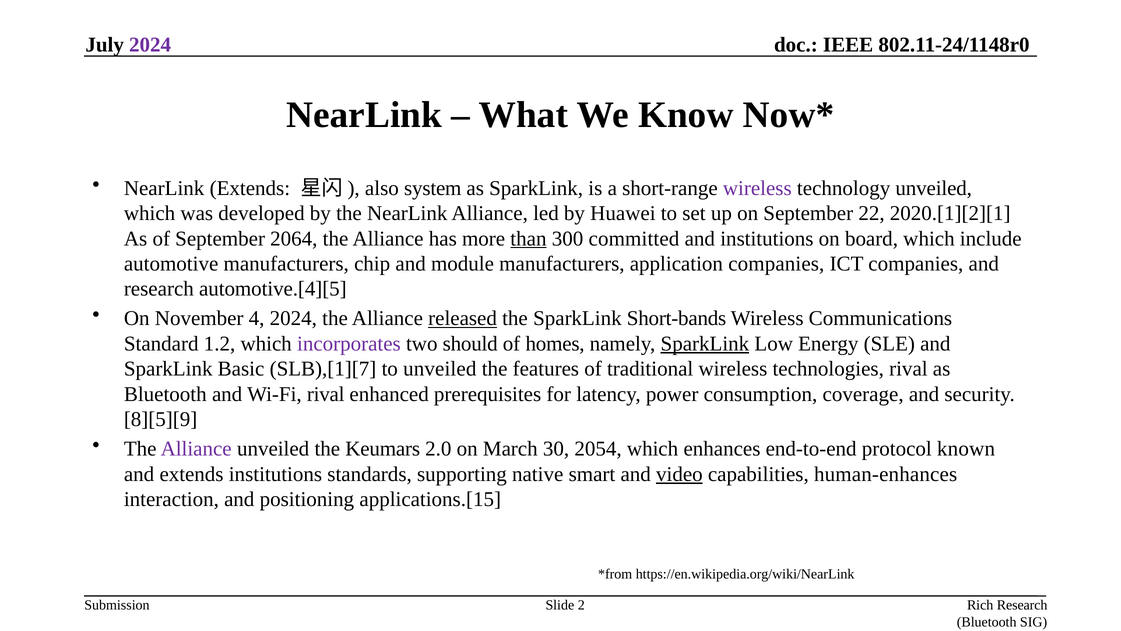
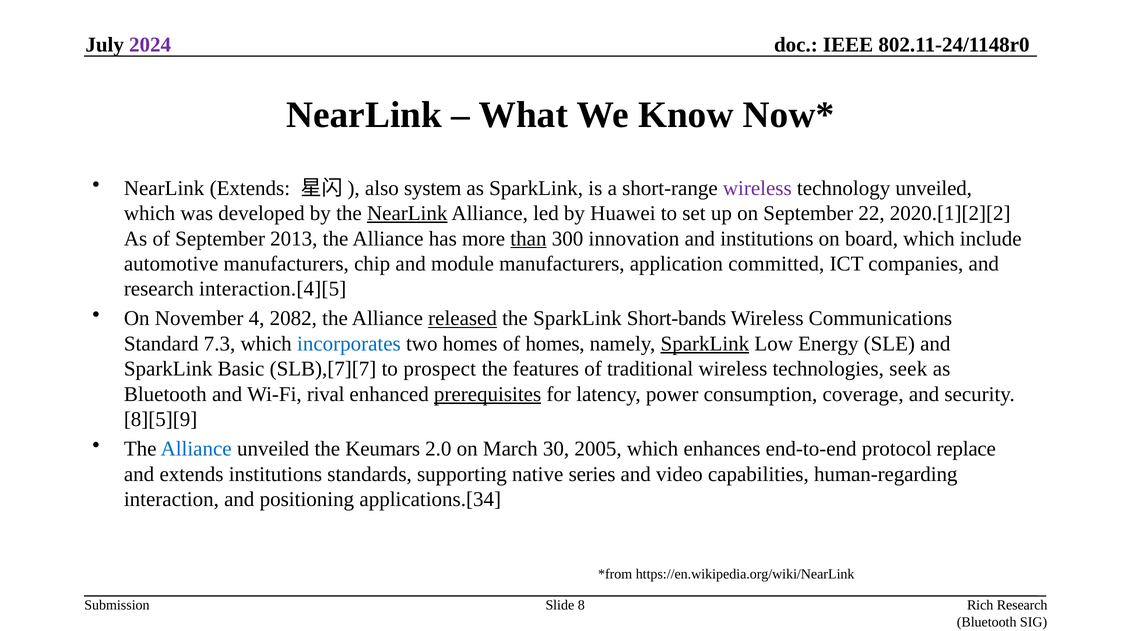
NearLink at (407, 213) underline: none -> present
2020.[1][2][1: 2020.[1][2][1 -> 2020.[1][2][2
2064: 2064 -> 2013
committed: committed -> innovation
application companies: companies -> committed
automotive.[4][5: automotive.[4][5 -> interaction.[4][5
4 2024: 2024 -> 2082
1.2: 1.2 -> 7.3
incorporates colour: purple -> blue
two should: should -> homes
SLB),[1][7: SLB),[1][7 -> SLB),[7][7
to unveiled: unveiled -> prospect
technologies rival: rival -> seek
prerequisites underline: none -> present
Alliance at (196, 449) colour: purple -> blue
2054: 2054 -> 2005
known: known -> replace
smart: smart -> series
video underline: present -> none
human-enhances: human-enhances -> human-regarding
applications.[15: applications.[15 -> applications.[34
2: 2 -> 8
